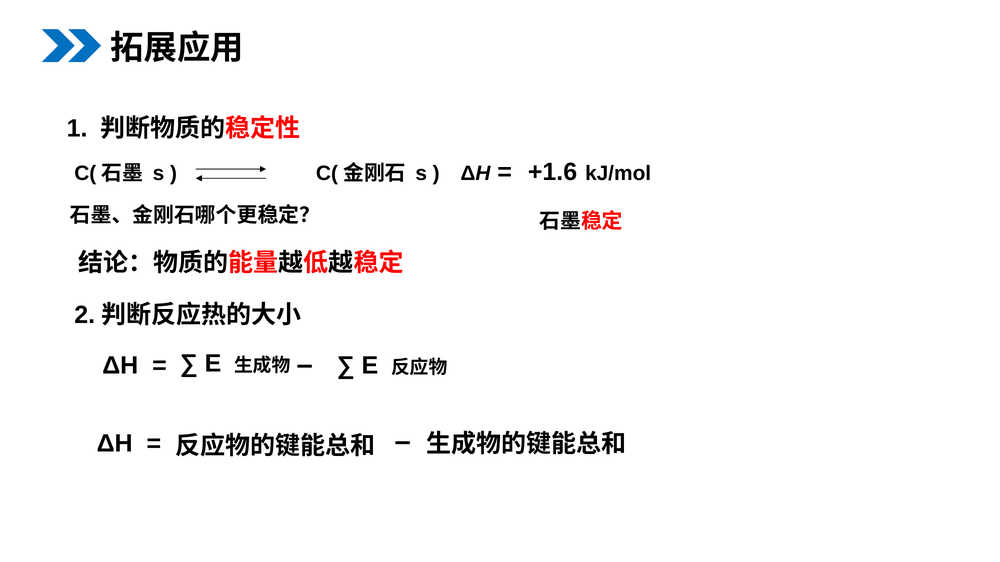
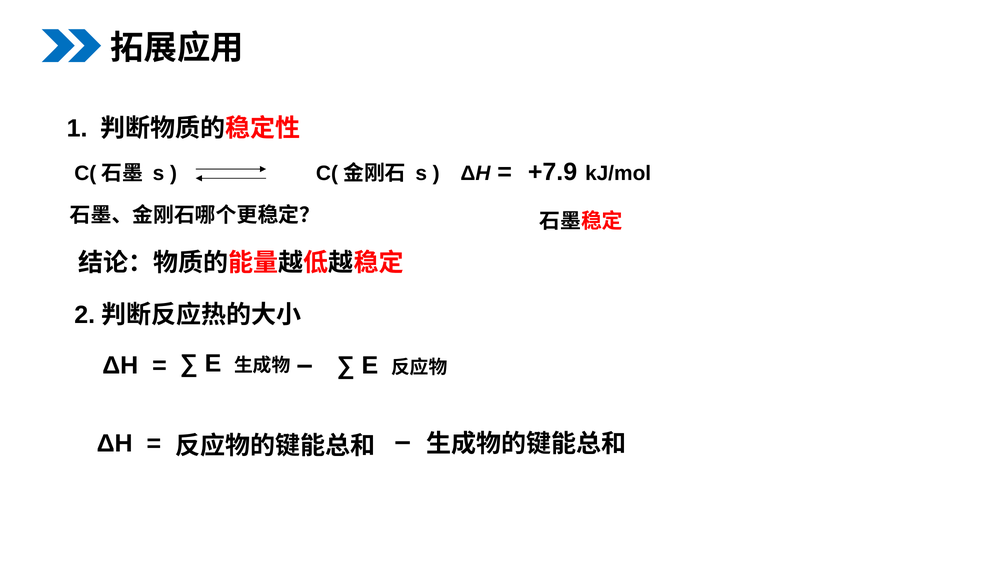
+1.6: +1.6 -> +7.9
